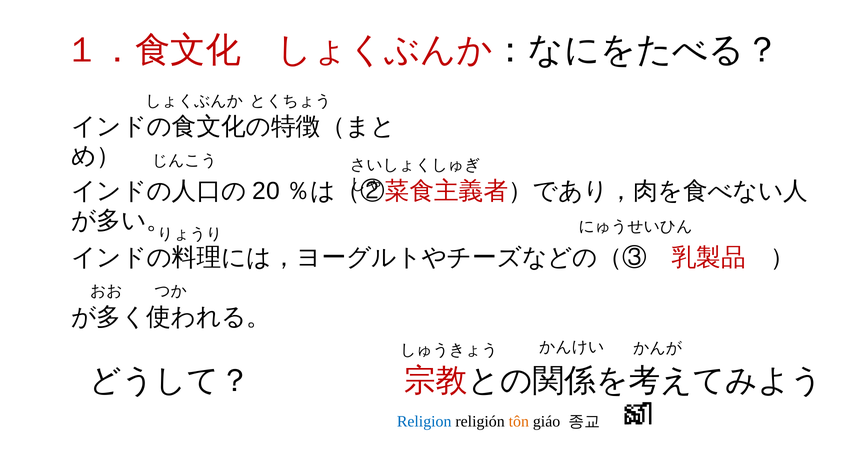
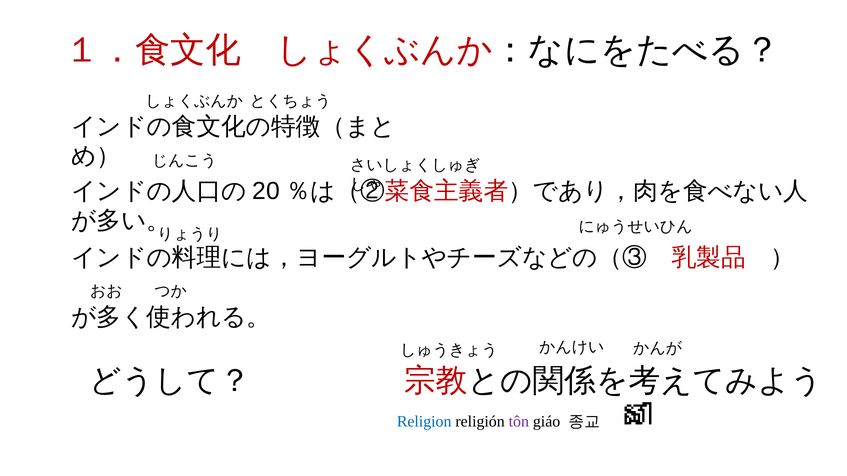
tôn colour: orange -> purple
